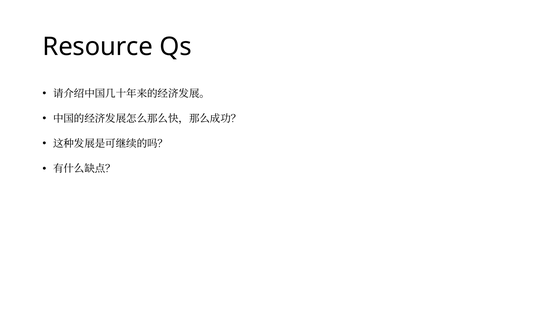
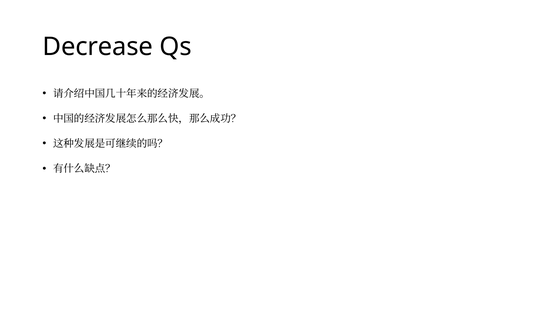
Resource: Resource -> Decrease
